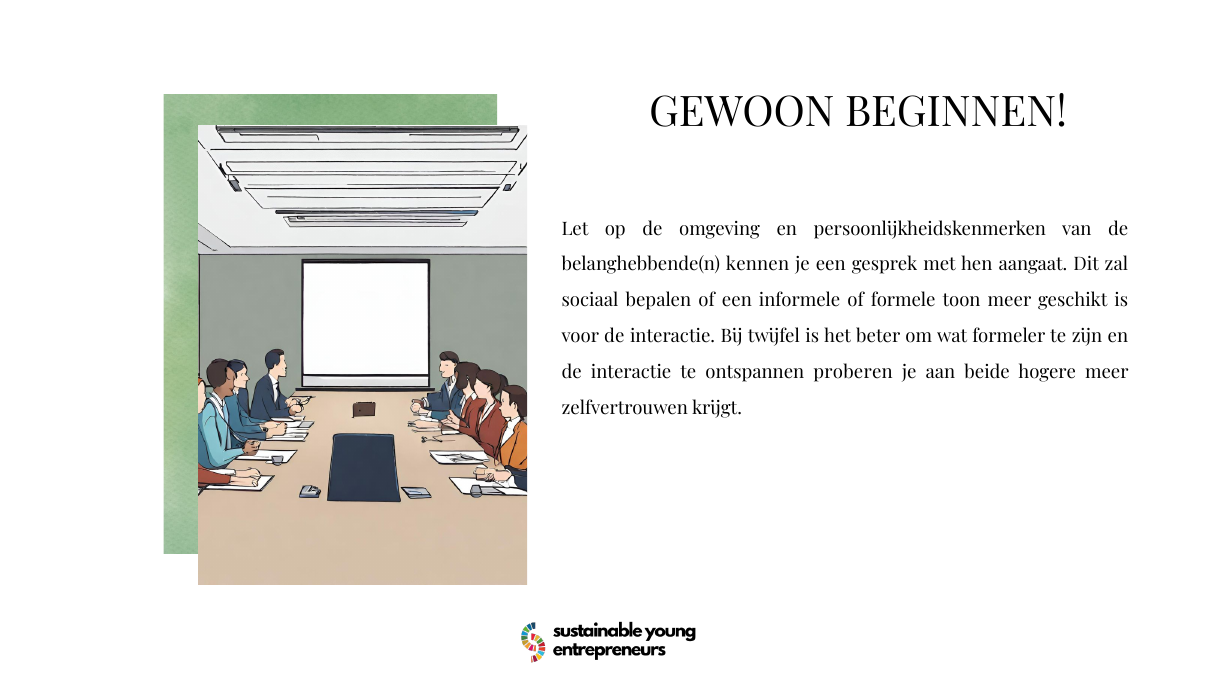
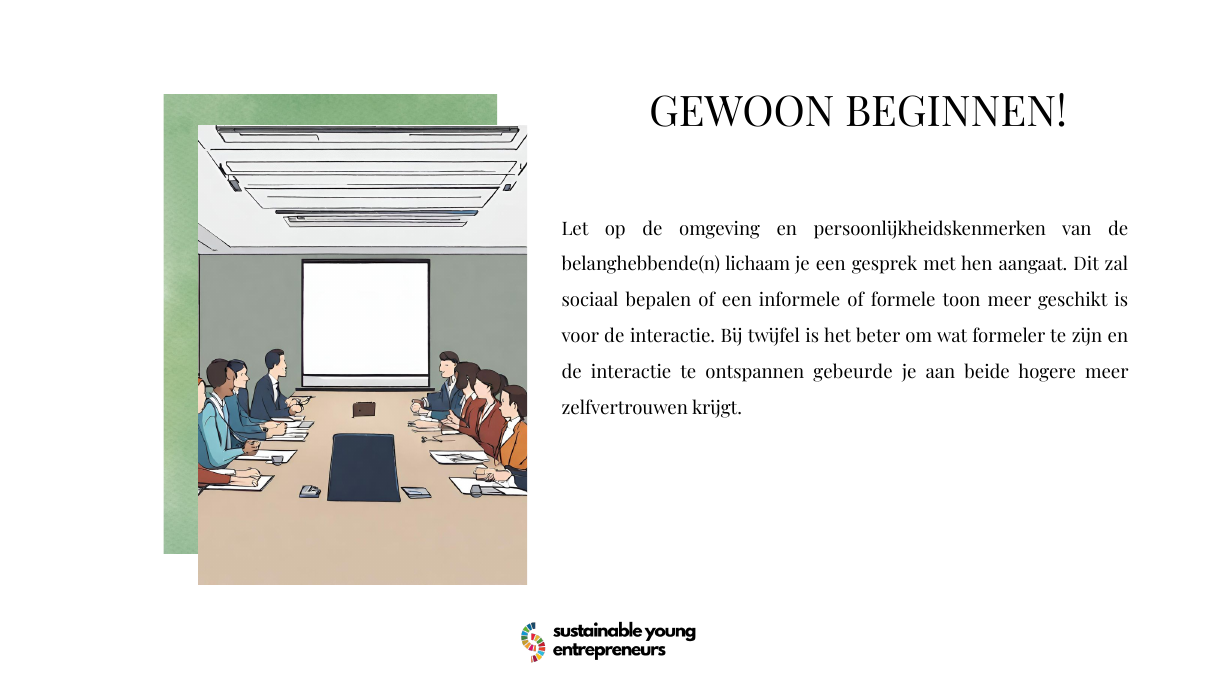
kennen: kennen -> lichaam
proberen: proberen -> gebeurde
